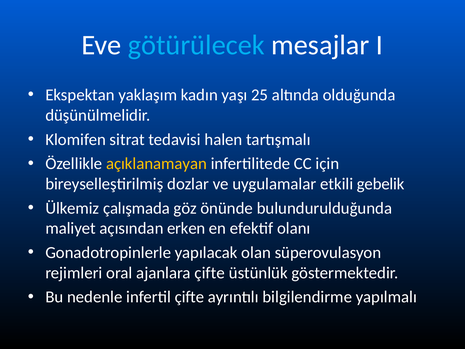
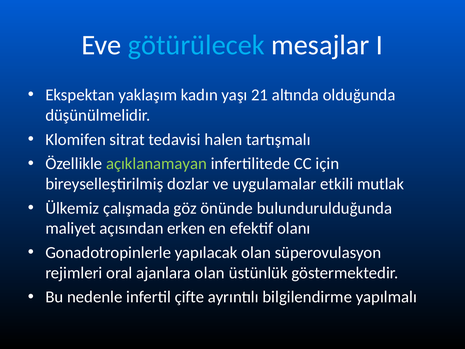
25: 25 -> 21
açıklanamayan colour: yellow -> light green
gebelik: gebelik -> mutlak
ajanlara çifte: çifte -> olan
